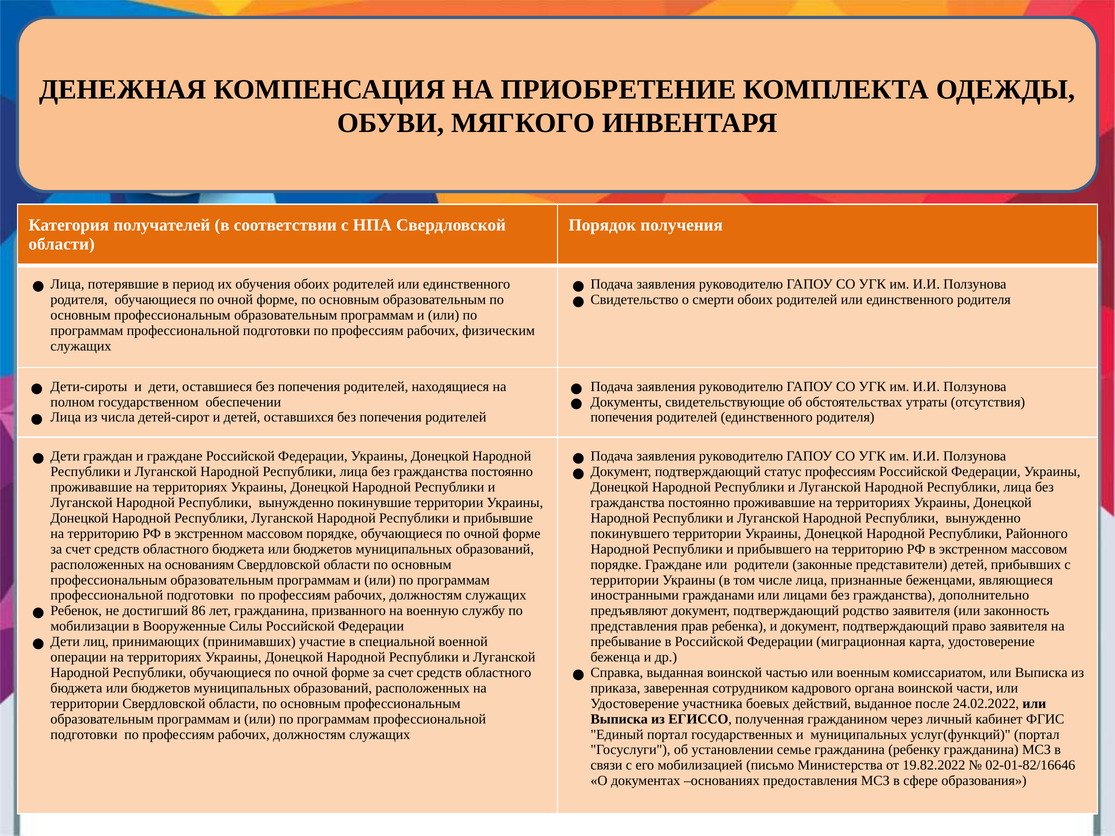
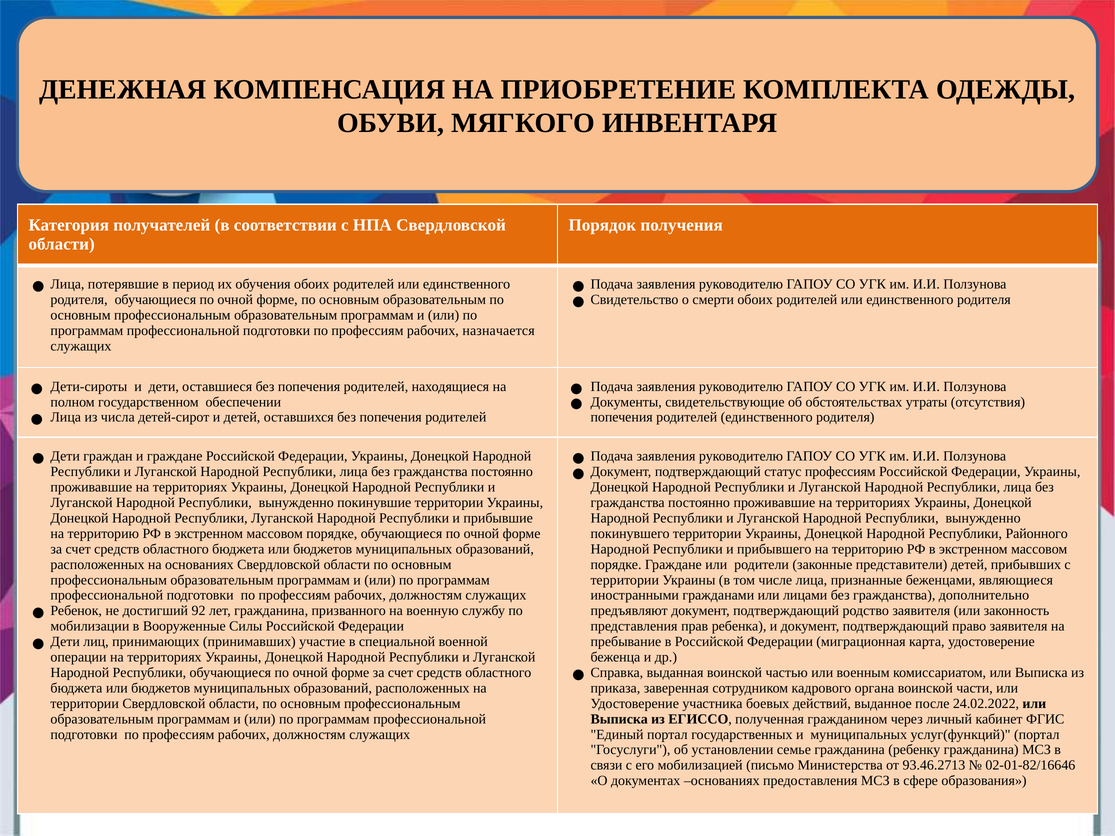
физическим: физическим -> назначается
на основаниям: основаниям -> основаниях
86: 86 -> 92
19.82.2022: 19.82.2022 -> 93.46.2713
